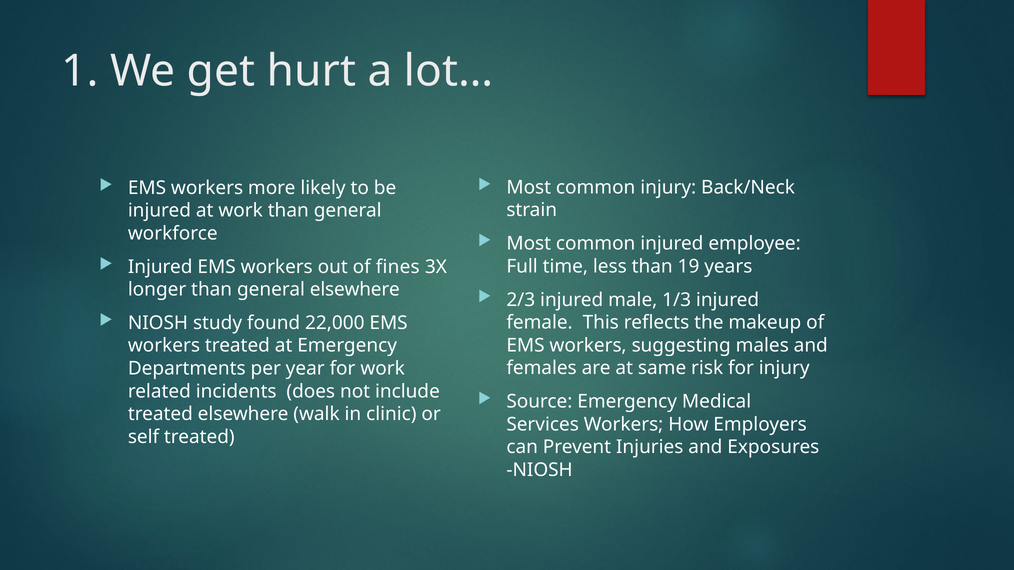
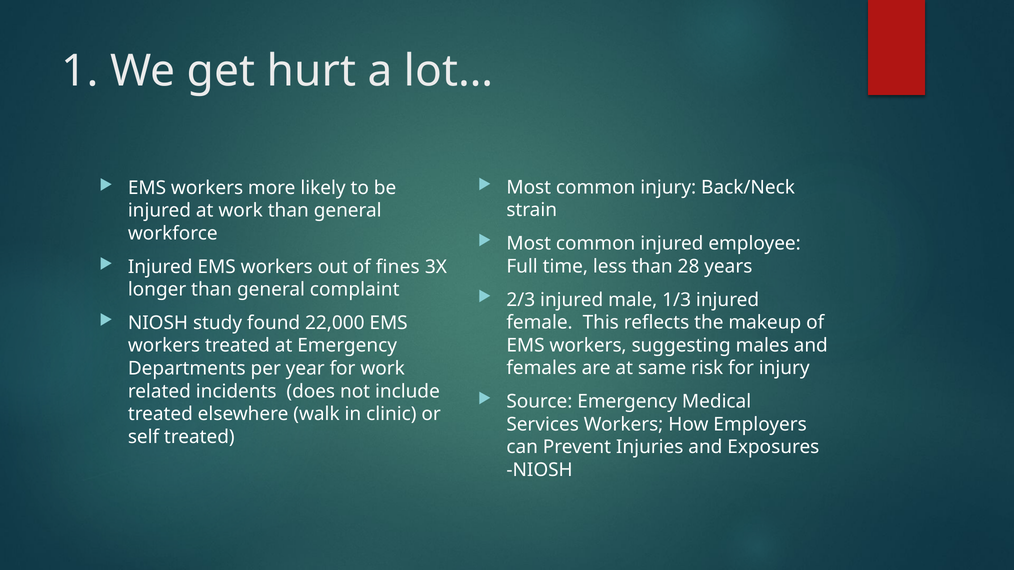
19: 19 -> 28
general elsewhere: elsewhere -> complaint
